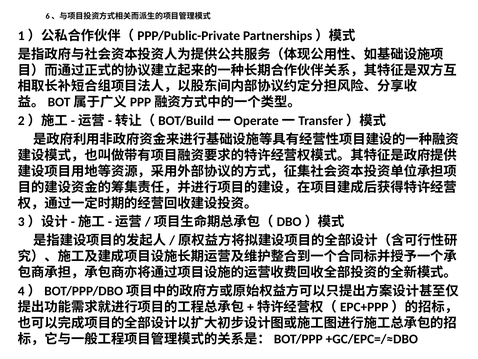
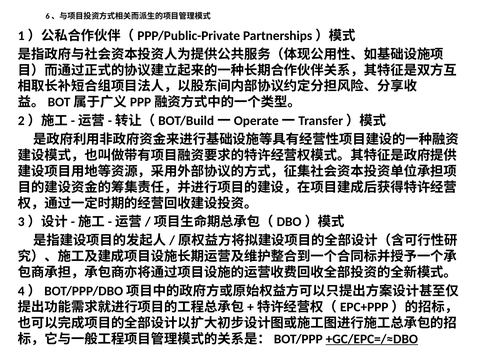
+GC/EPC=/≈DBO underline: none -> present
